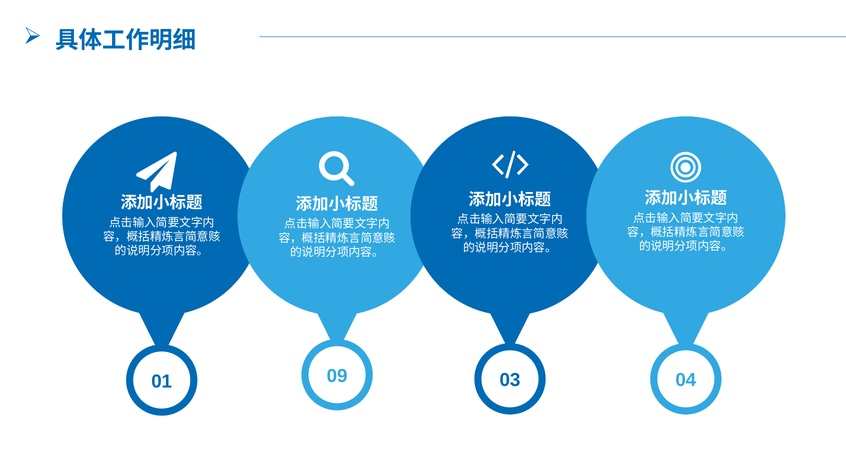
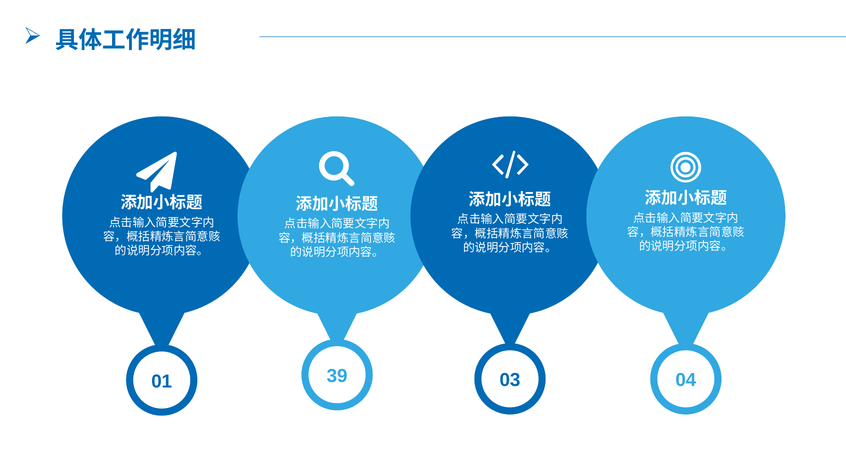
09: 09 -> 39
